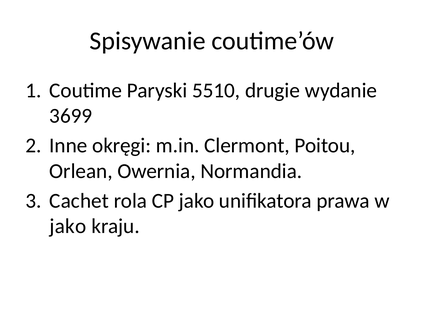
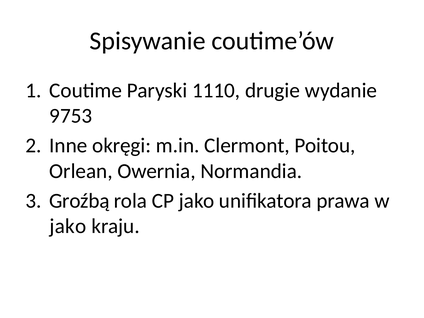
5510: 5510 -> 1110
3699: 3699 -> 9753
Cachet: Cachet -> Groźbą
